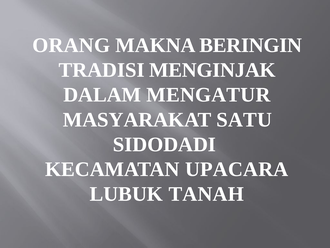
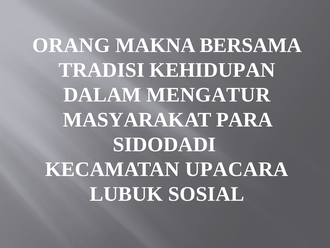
BERINGIN: BERINGIN -> BERSAMA
MENGINJAK: MENGINJAK -> KEHIDUPAN
SATU: SATU -> PARA
TANAH: TANAH -> SOSIAL
